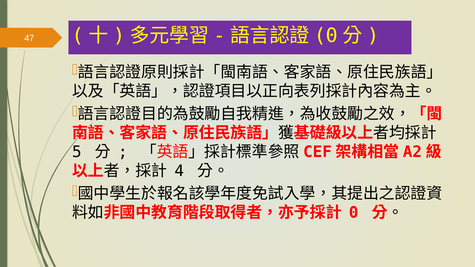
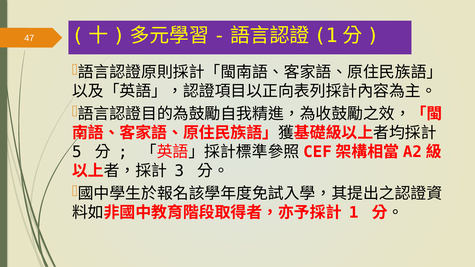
0 at (326, 36): 0 -> 1
4: 4 -> 3
0 at (354, 213): 0 -> 1
